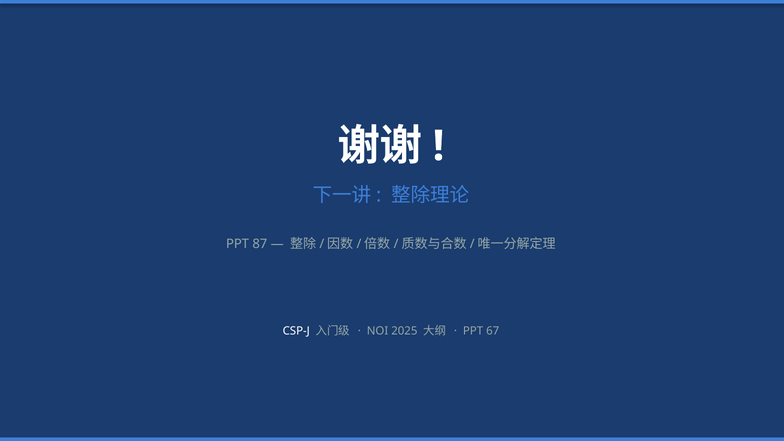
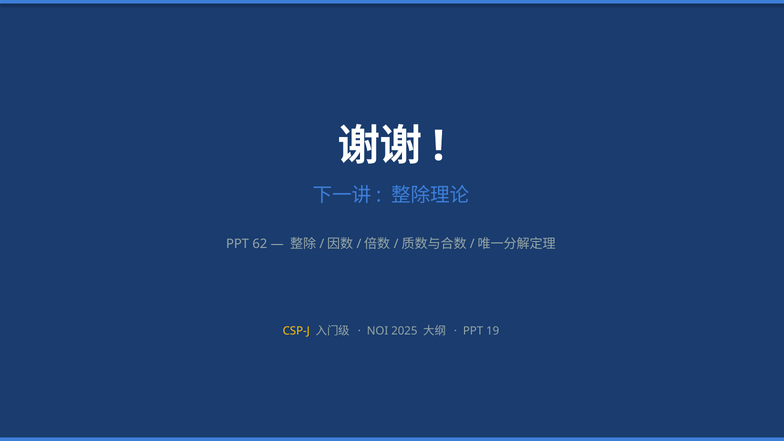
87: 87 -> 62
CSP-J colour: white -> yellow
67: 67 -> 19
